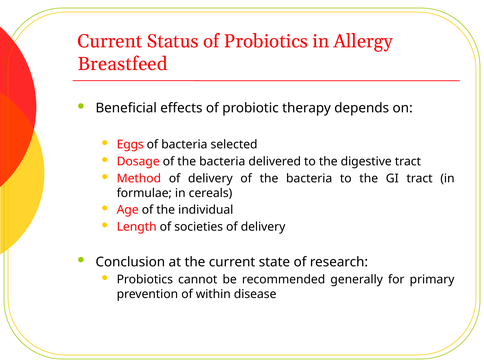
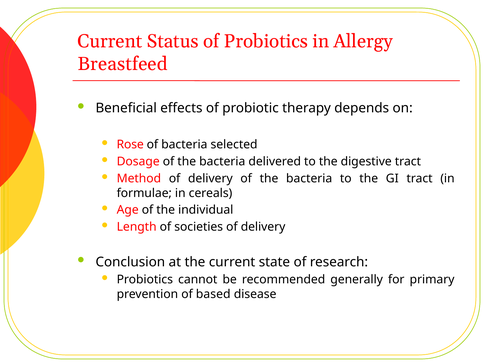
Eggs: Eggs -> Rose
within: within -> based
